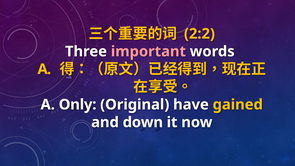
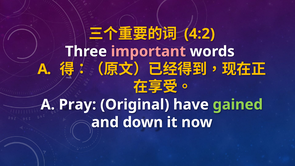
2:2: 2:2 -> 4:2
Only: Only -> Pray
gained colour: yellow -> light green
